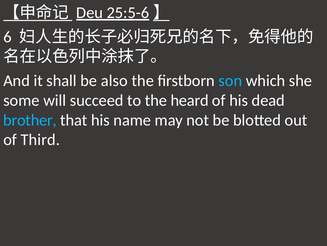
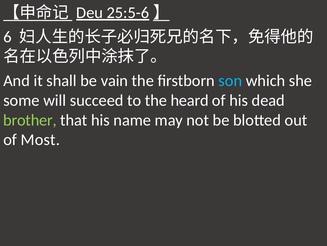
also: also -> vain
brother colour: light blue -> light green
Third: Third -> Most
